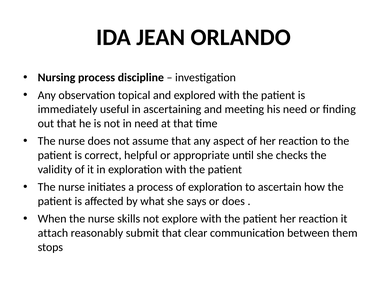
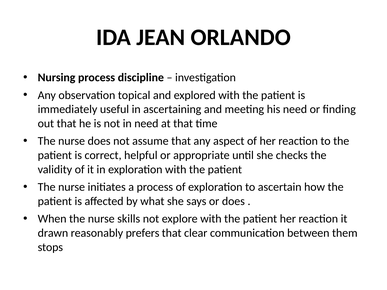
attach: attach -> drawn
submit: submit -> prefers
